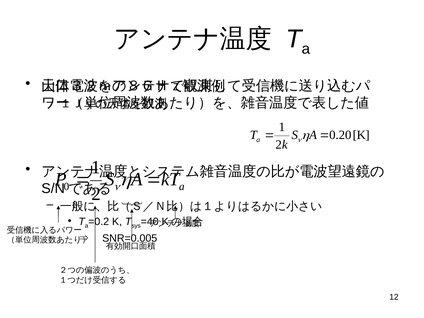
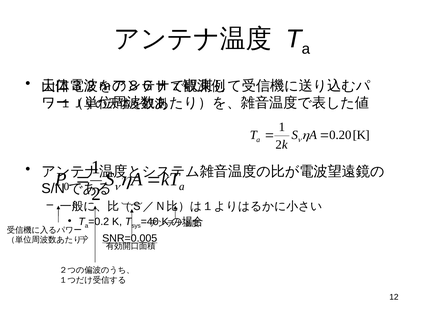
SNR=0.005 underline: none -> present
